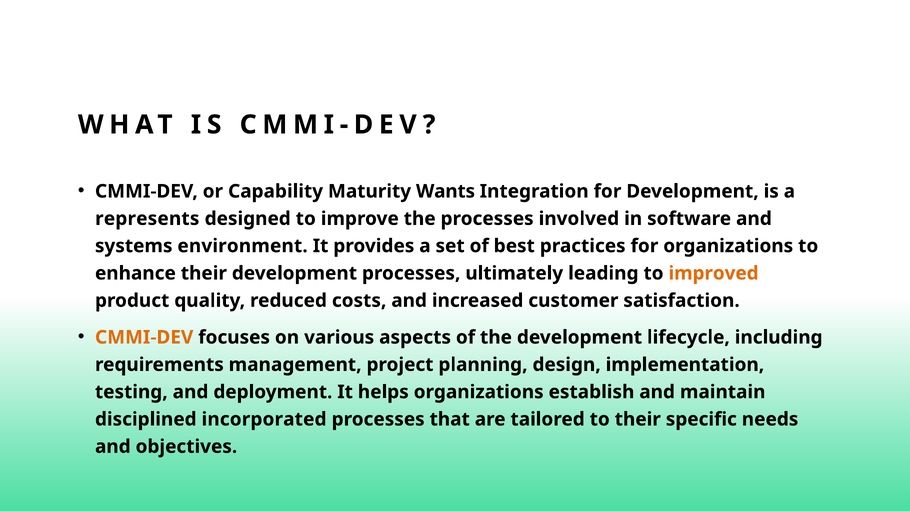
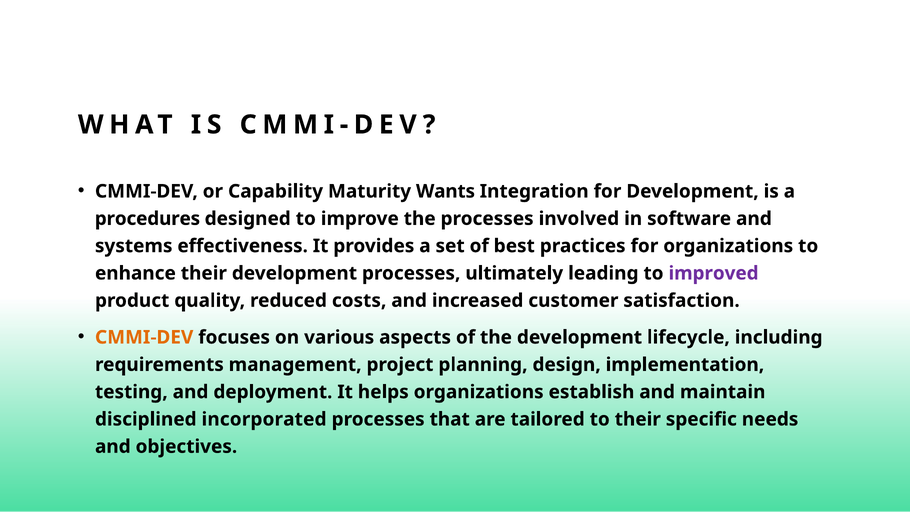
represents: represents -> procedures
environment: environment -> effectiveness
improved colour: orange -> purple
